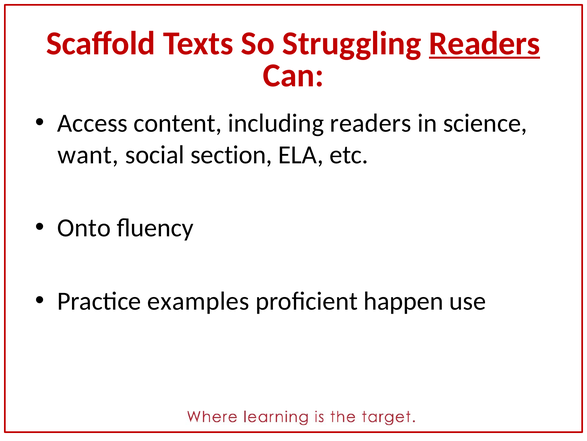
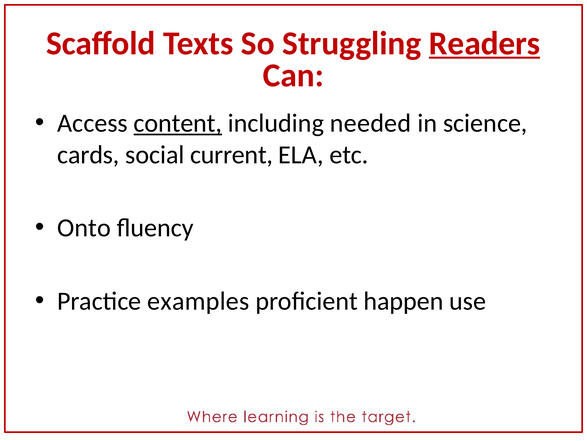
content underline: none -> present
including readers: readers -> needed
want: want -> cards
section: section -> current
